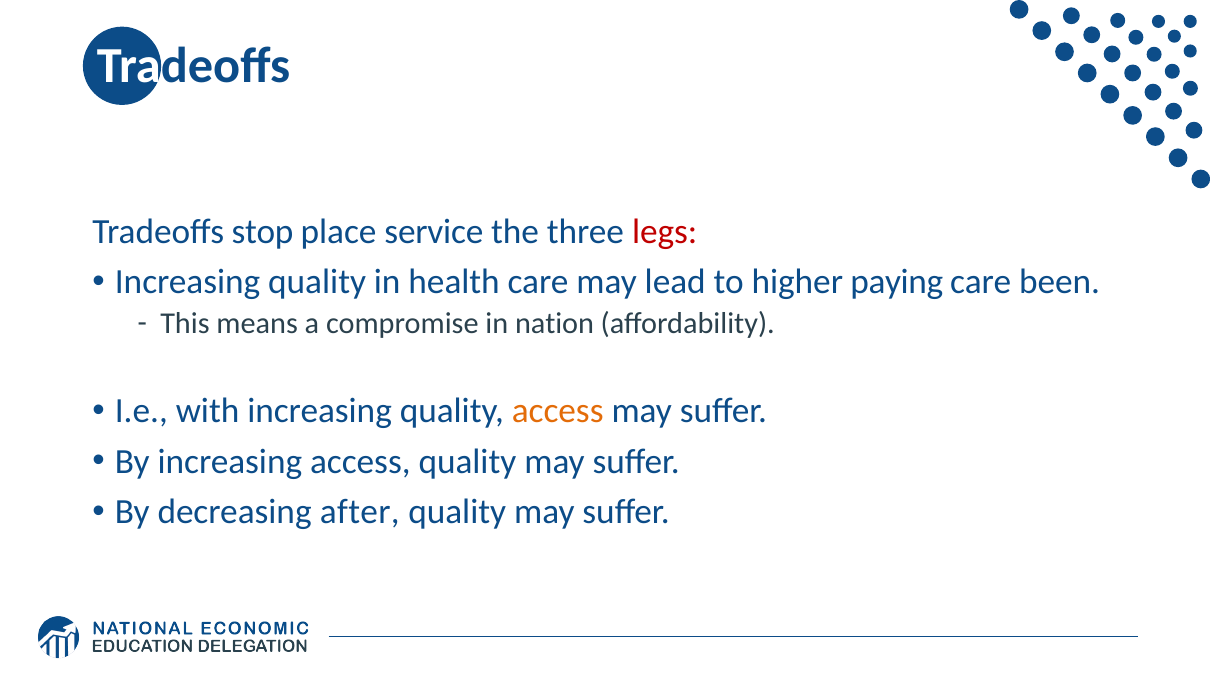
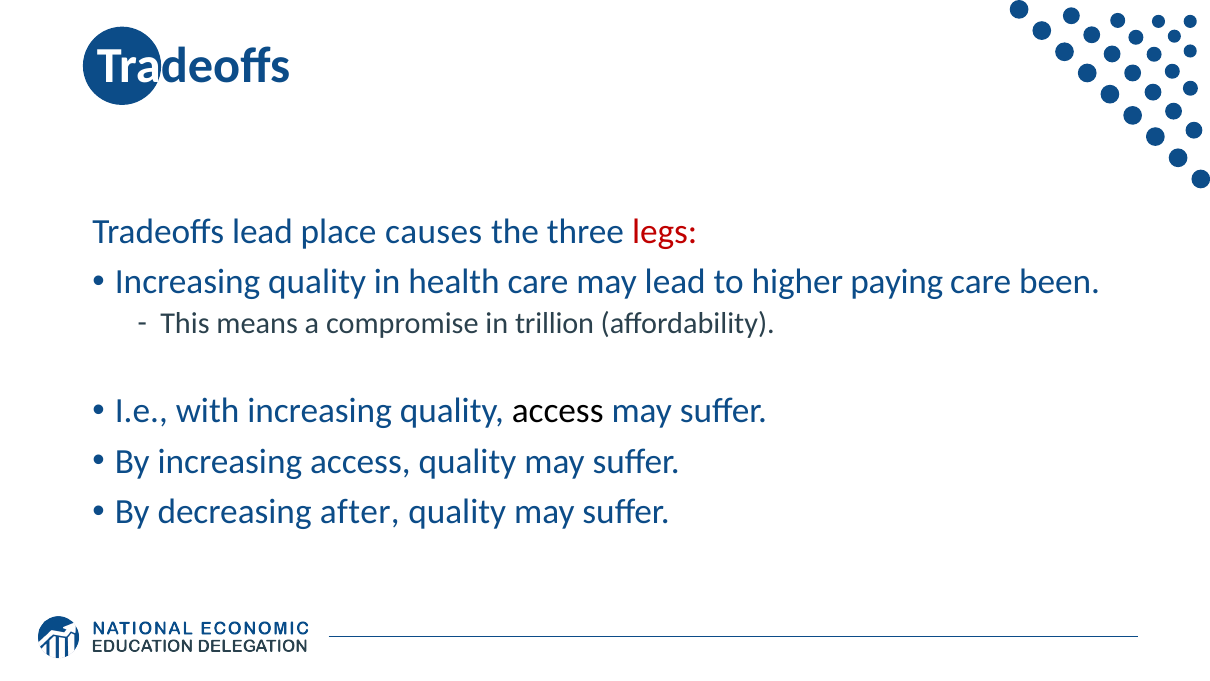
Tradeoffs stop: stop -> lead
service: service -> causes
nation: nation -> trillion
access at (558, 410) colour: orange -> black
